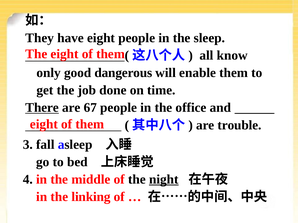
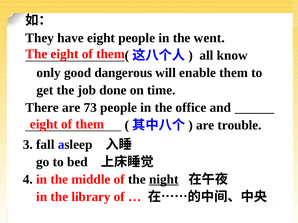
sleep: sleep -> went
There underline: present -> none
67: 67 -> 73
linking: linking -> library
